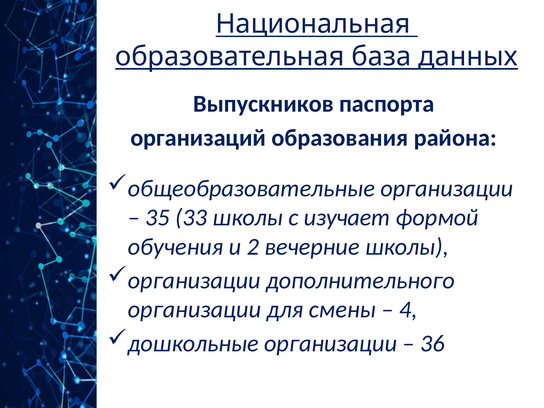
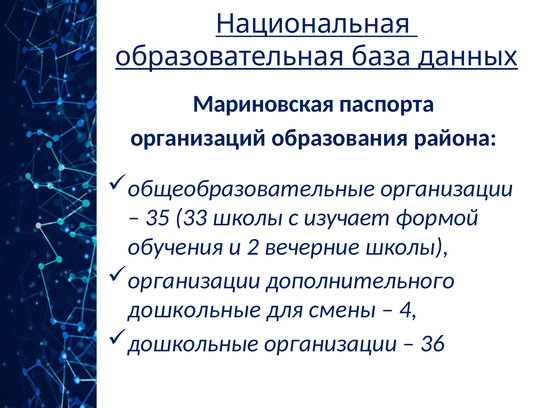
Выпускников: Выпускников -> Мариновская
организации at (195, 310): организации -> дошкольные
